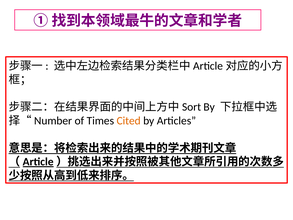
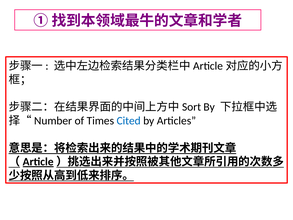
Cited colour: orange -> blue
